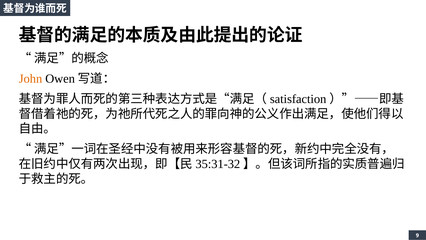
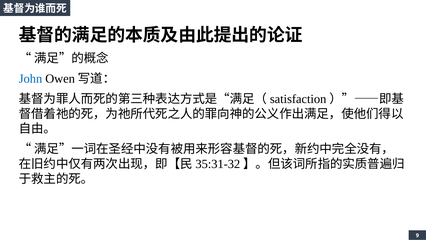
John colour: orange -> blue
